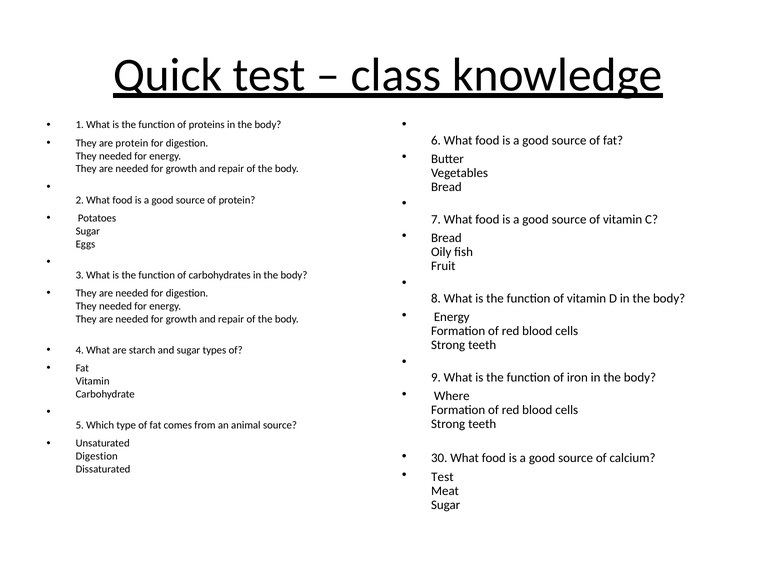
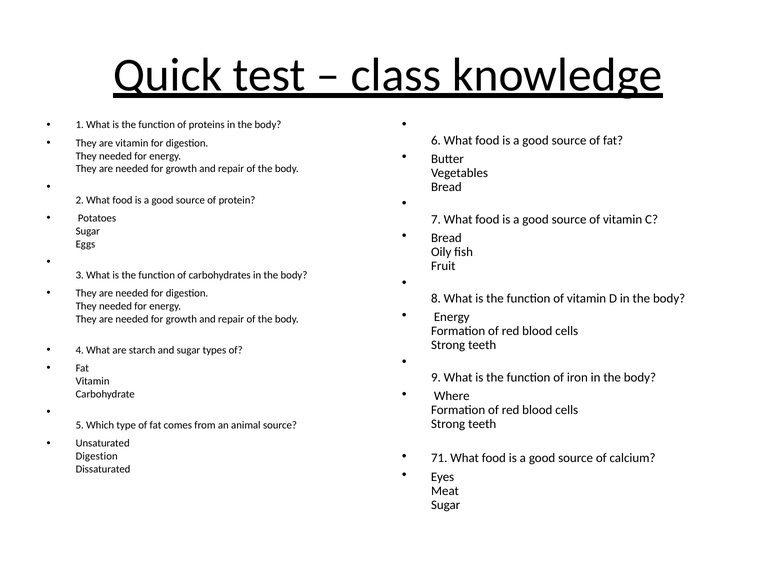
are protein: protein -> vitamin
30: 30 -> 71
Test at (442, 477): Test -> Eyes
